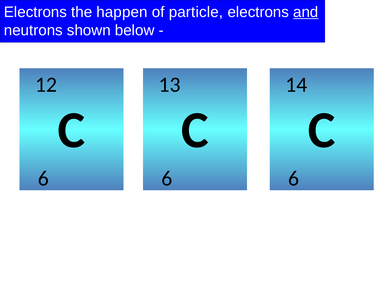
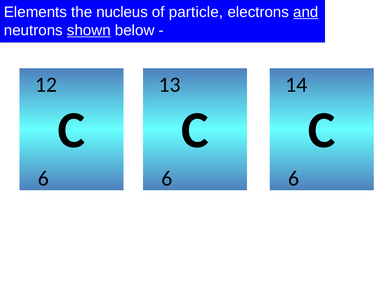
Electrons at (35, 12): Electrons -> Elements
happen: happen -> nucleus
shown underline: none -> present
